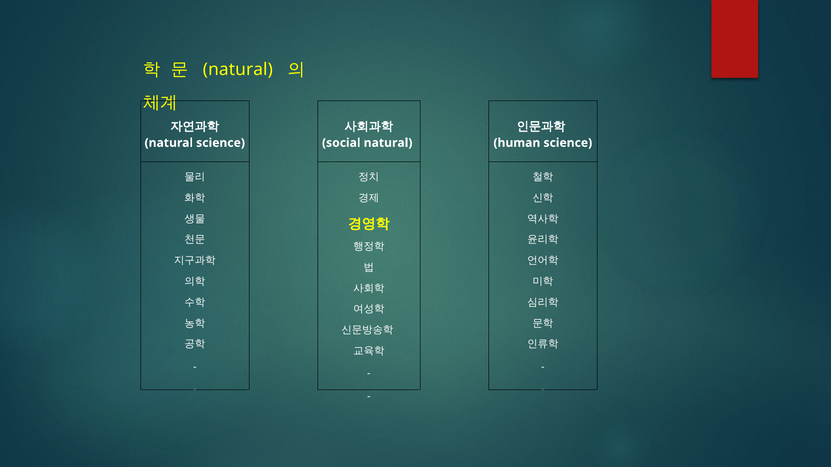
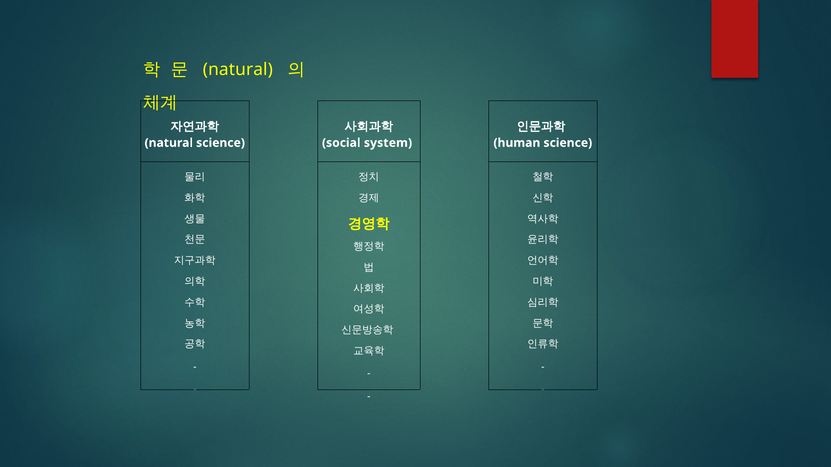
social natural: natural -> system
